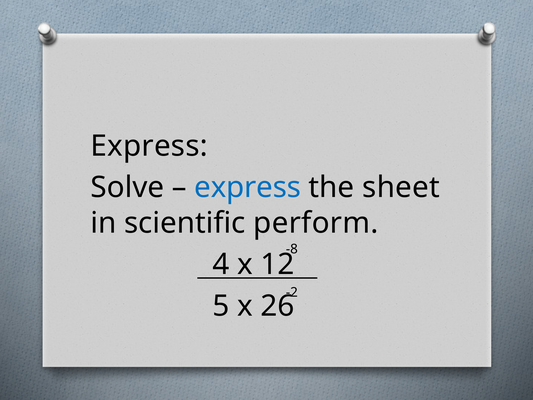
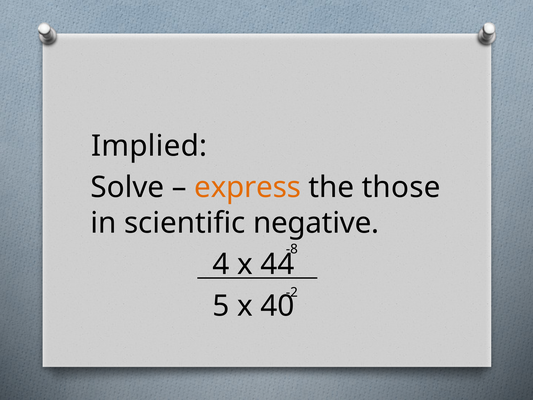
Express at (149, 146): Express -> Implied
express at (248, 187) colour: blue -> orange
sheet: sheet -> those
perform: perform -> negative
12: 12 -> 44
26: 26 -> 40
